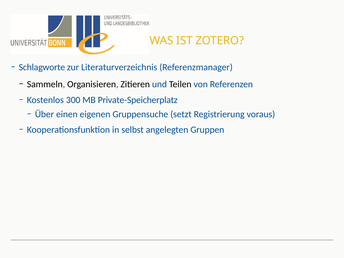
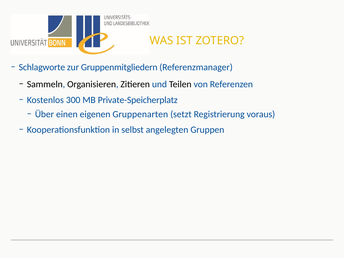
Literaturverzeichnis: Literaturverzeichnis -> Gruppenmitgliedern
Gruppensuche: Gruppensuche -> Gruppenarten
